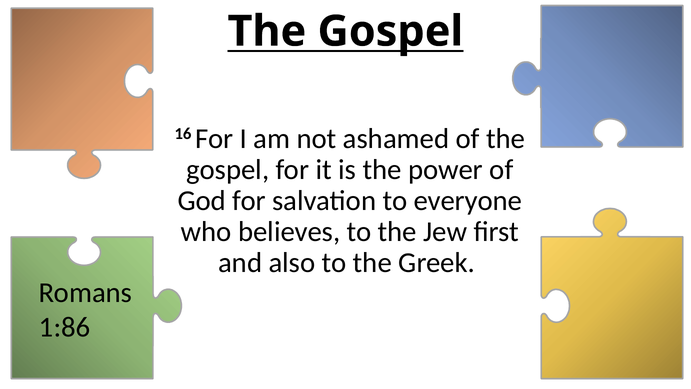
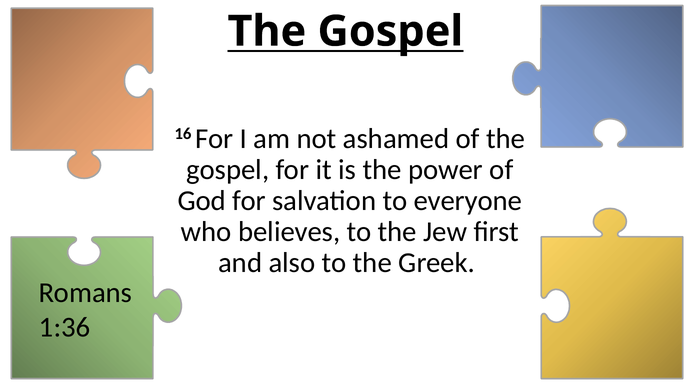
1:86: 1:86 -> 1:36
